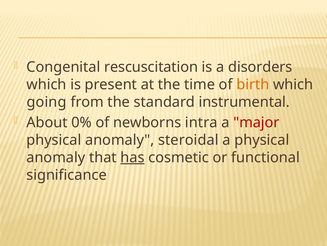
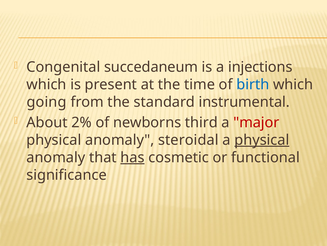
rescuscitation: rescuscitation -> succedaneum
disorders: disorders -> injections
birth colour: orange -> blue
0%: 0% -> 2%
intra: intra -> third
physical at (262, 140) underline: none -> present
